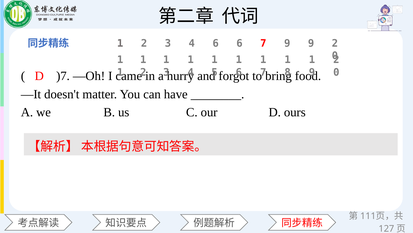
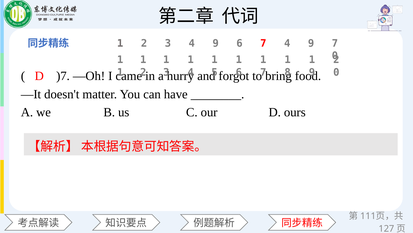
3 4 6: 6 -> 9
7 9: 9 -> 4
2 at (335, 43): 2 -> 7
